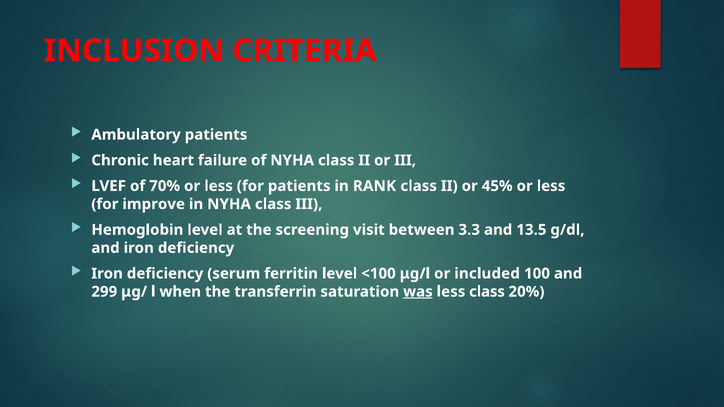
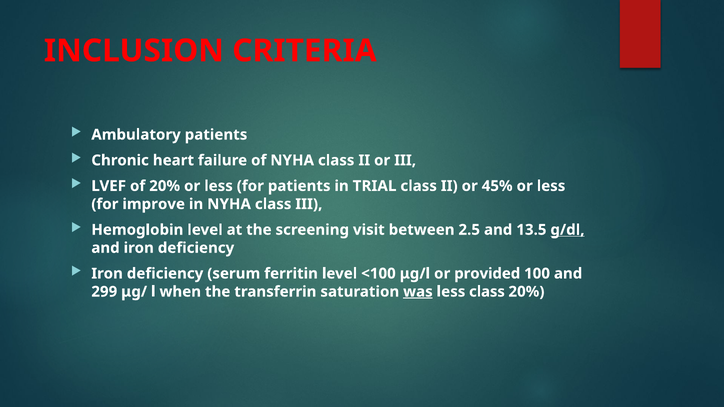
of 70%: 70% -> 20%
RANK: RANK -> TRIAL
3.3: 3.3 -> 2.5
g/dl underline: none -> present
included: included -> provided
